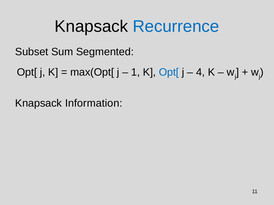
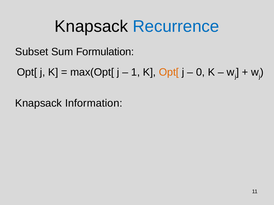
Segmented: Segmented -> Formulation
Opt[ at (169, 72) colour: blue -> orange
4: 4 -> 0
